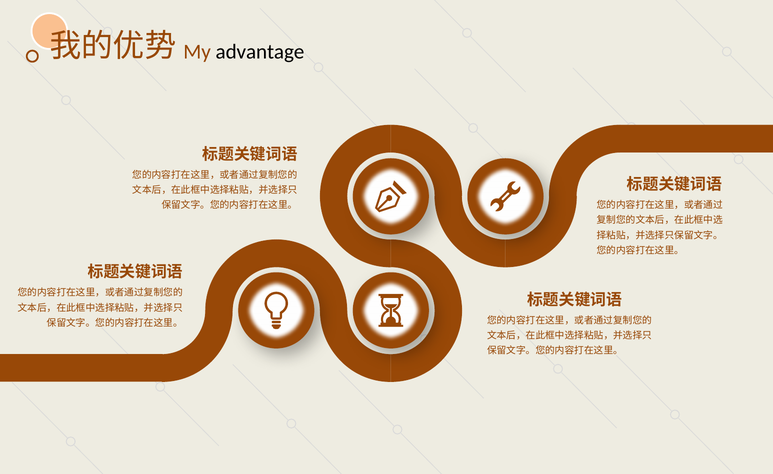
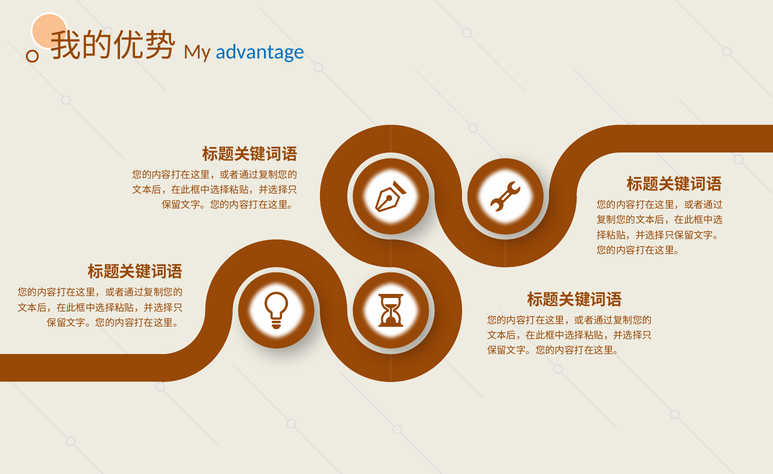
advantage colour: black -> blue
